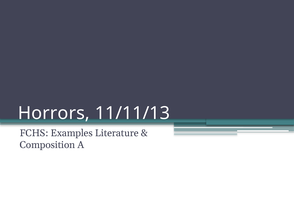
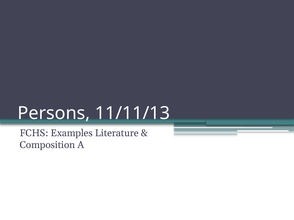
Horrors: Horrors -> Persons
